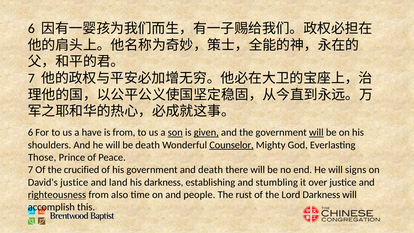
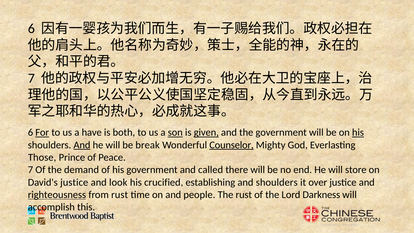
For underline: none -> present
is from: from -> both
will at (316, 133) underline: present -> none
his at (358, 133) underline: none -> present
And at (82, 145) underline: none -> present
be death: death -> break
crucified: crucified -> demand
and death: death -> called
signs: signs -> store
land: land -> look
his darkness: darkness -> crucified
and stumbling: stumbling -> shoulders
from also: also -> rust
